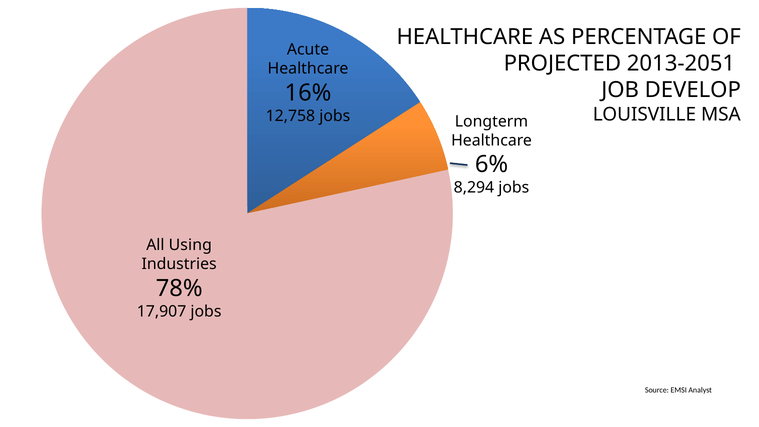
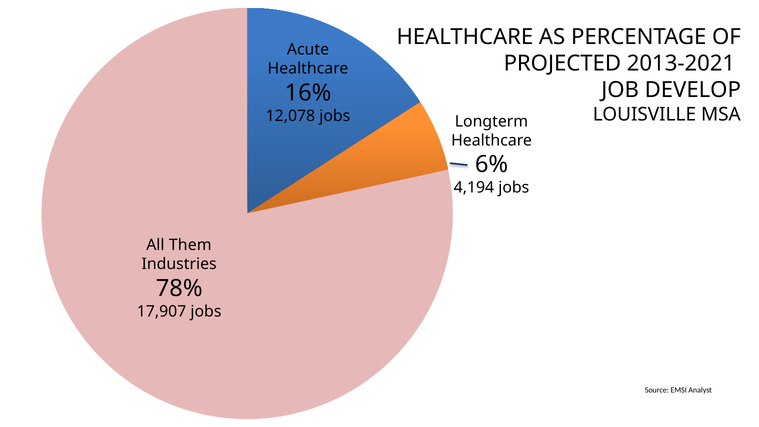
2013-2051: 2013-2051 -> 2013-2021
12,758: 12,758 -> 12,078
8,294: 8,294 -> 4,194
Using: Using -> Them
